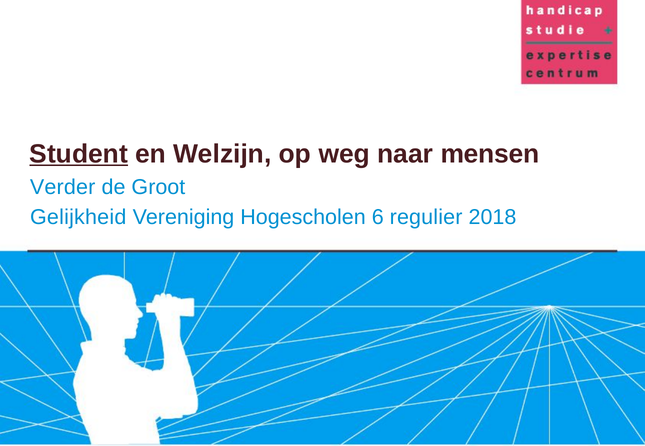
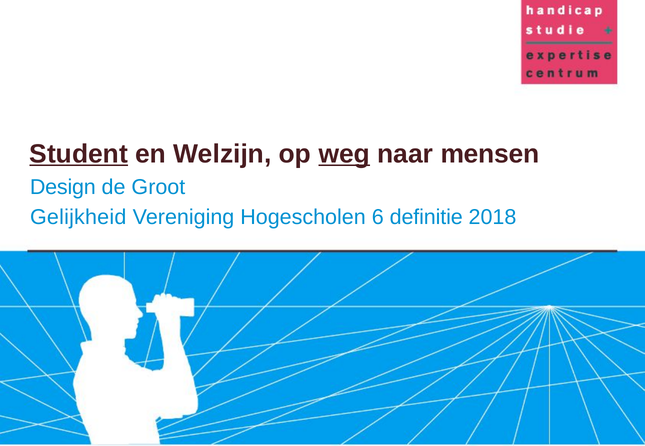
weg underline: none -> present
Verder: Verder -> Design
regulier: regulier -> definitie
